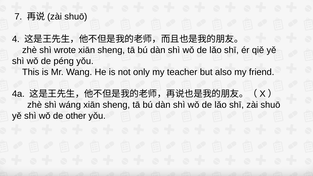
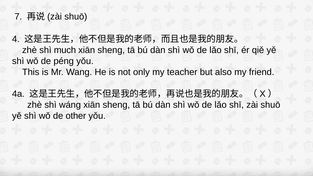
wrote: wrote -> much
